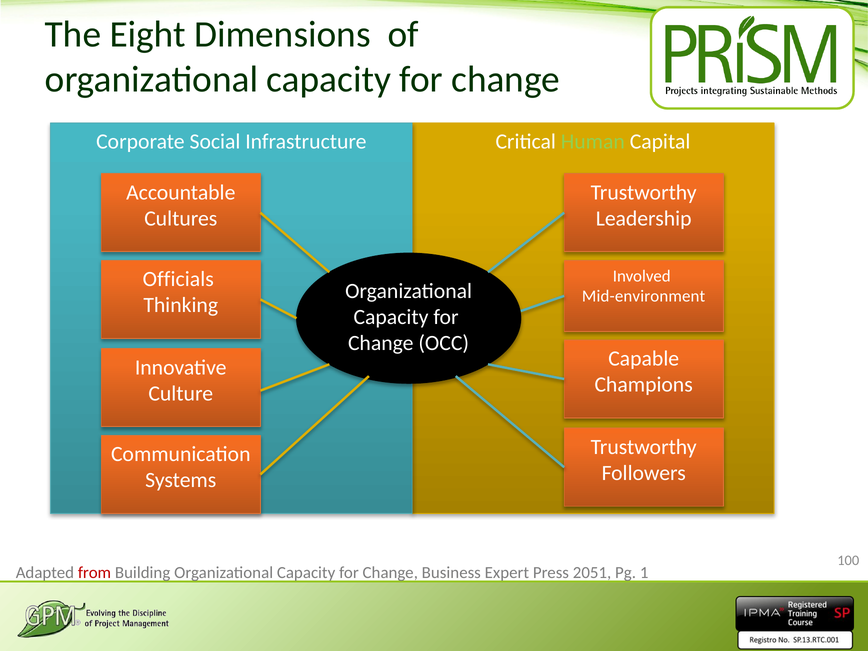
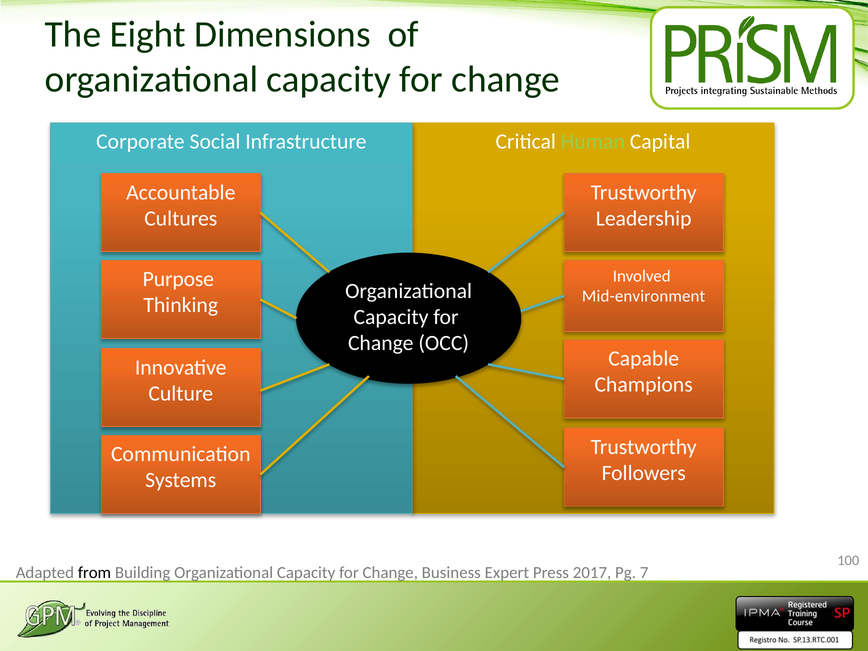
Officials: Officials -> Purpose
from colour: red -> black
2051: 2051 -> 2017
1: 1 -> 7
